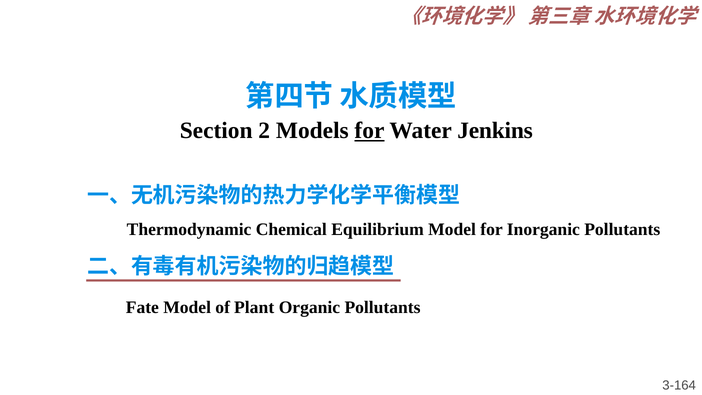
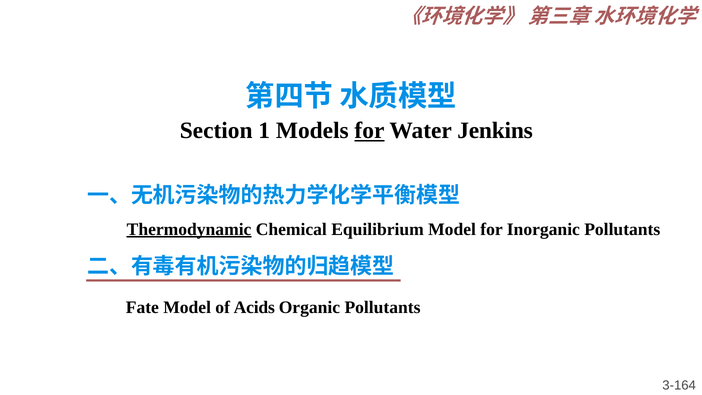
2: 2 -> 1
Thermodynamic underline: none -> present
Plant: Plant -> Acids
